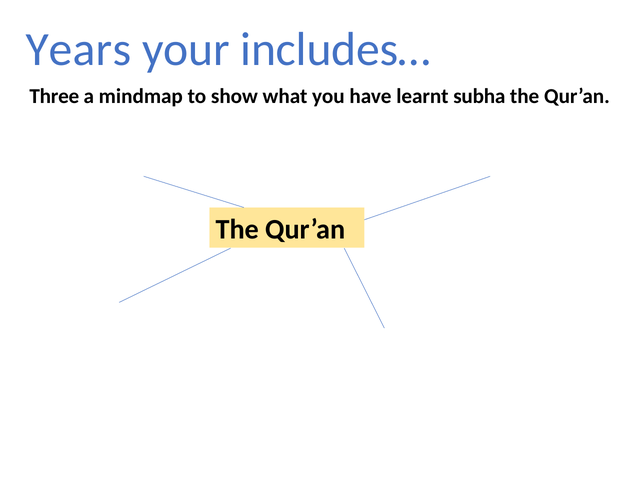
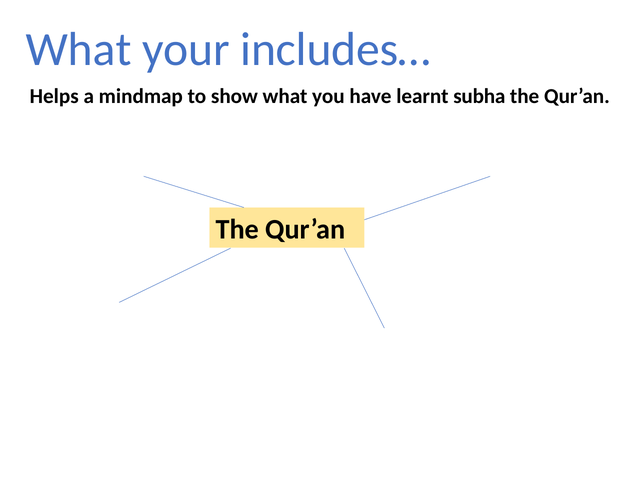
Years at (78, 50): Years -> What
Three: Three -> Helps
